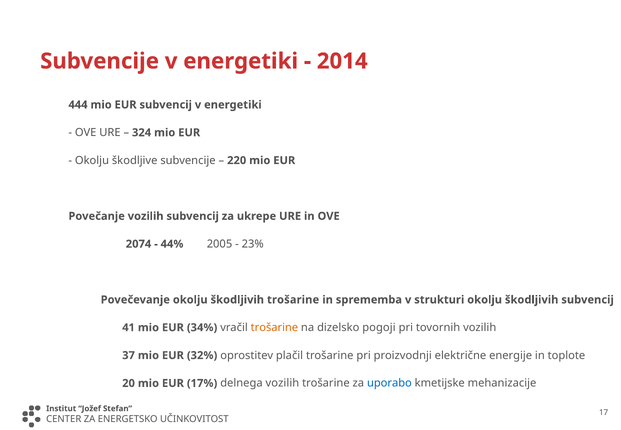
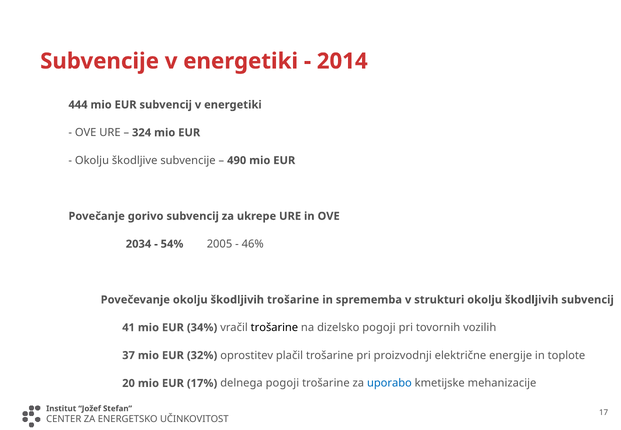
220: 220 -> 490
Povečanje vozilih: vozilih -> gorivo
2074: 2074 -> 2034
44%: 44% -> 54%
23%: 23% -> 46%
trošarine at (274, 328) colour: orange -> black
delnega vozilih: vozilih -> pogoji
